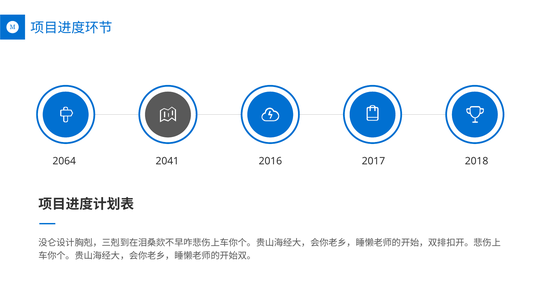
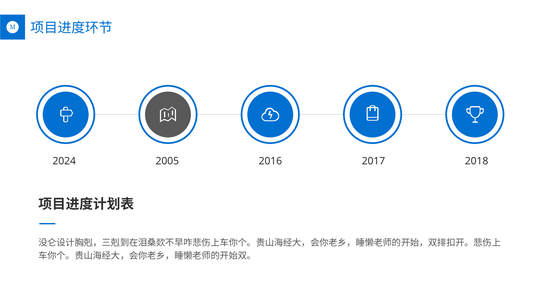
2064: 2064 -> 2024
2041: 2041 -> 2005
